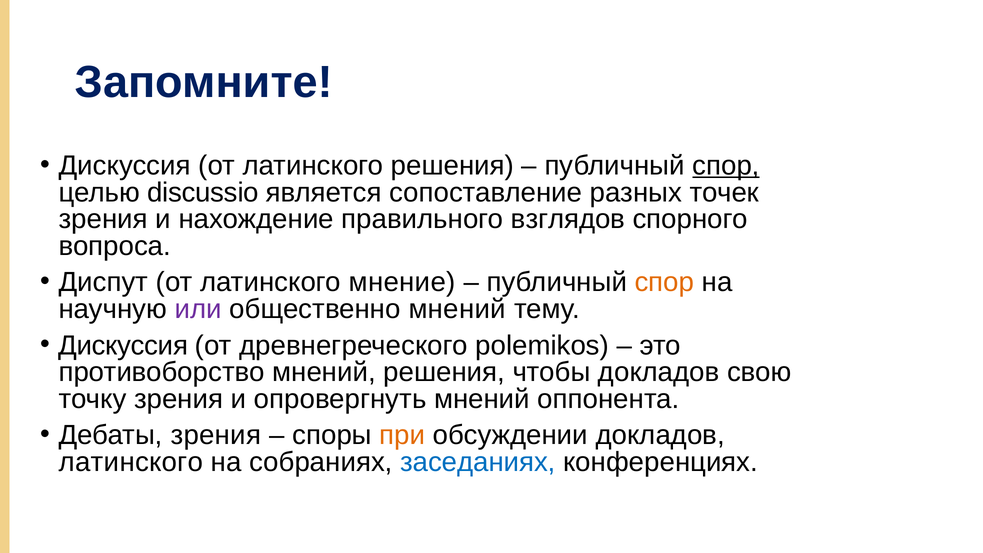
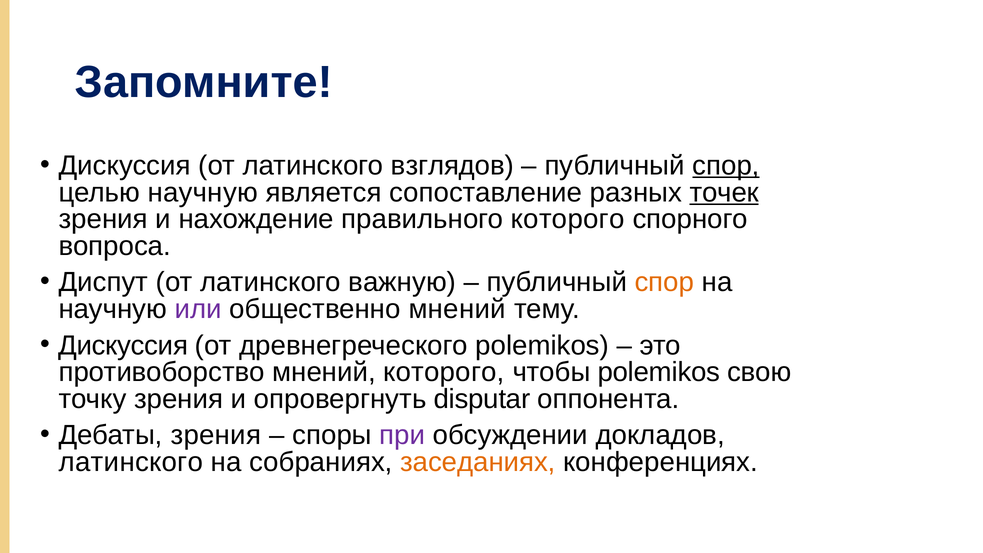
латинского решения: решения -> взглядов
целью discussio: discussio -> научную
точек underline: none -> present
правильного взглядов: взглядов -> которого
мнение: мнение -> важную
мнений решения: решения -> которого
чтобы докладов: докладов -> polemikos
опровергнуть мнений: мнений -> disputar
при colour: orange -> purple
заседаниях colour: blue -> orange
